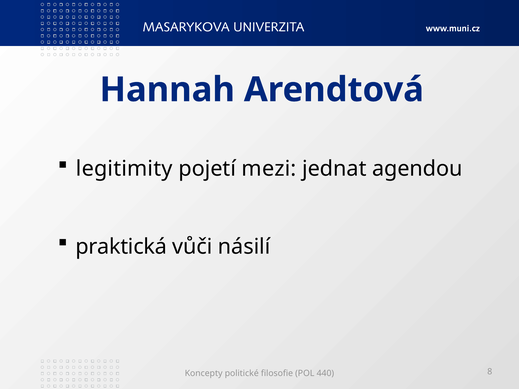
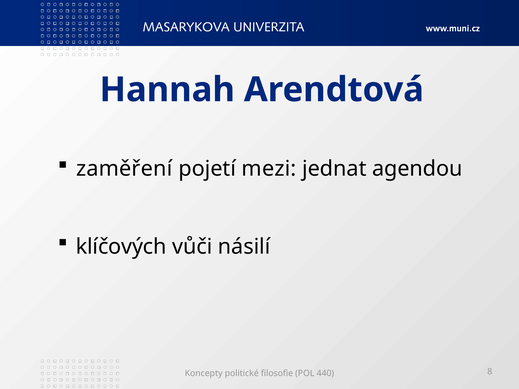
legitimity: legitimity -> zaměření
praktická: praktická -> klíčových
